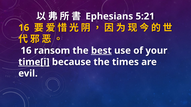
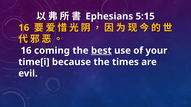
5:21: 5:21 -> 5:15
ransom: ransom -> coming
time[i underline: present -> none
